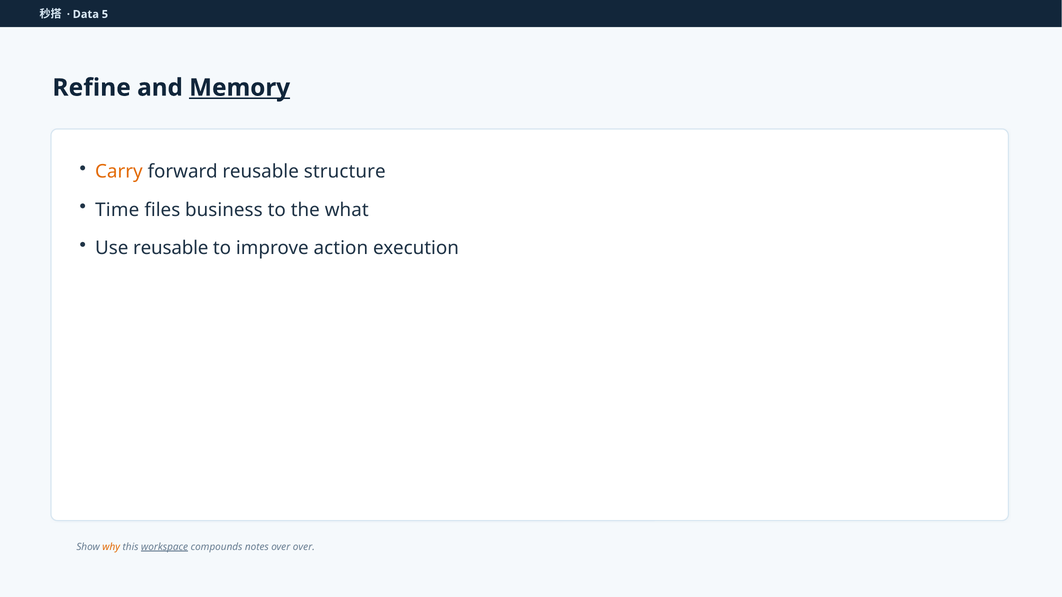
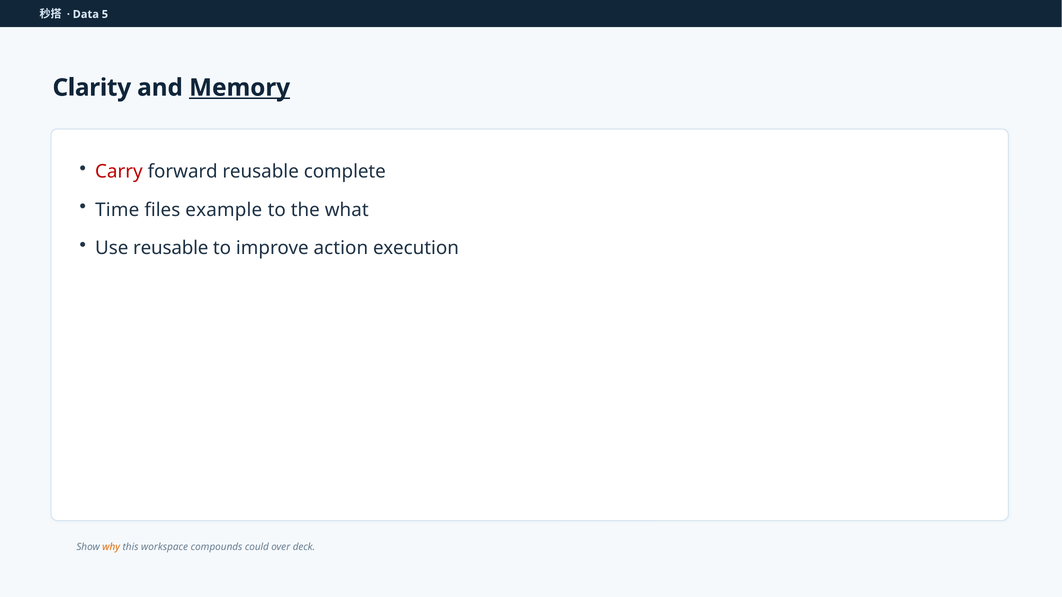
Refine: Refine -> Clarity
Carry colour: orange -> red
structure: structure -> complete
business: business -> example
workspace underline: present -> none
notes: notes -> could
over over: over -> deck
